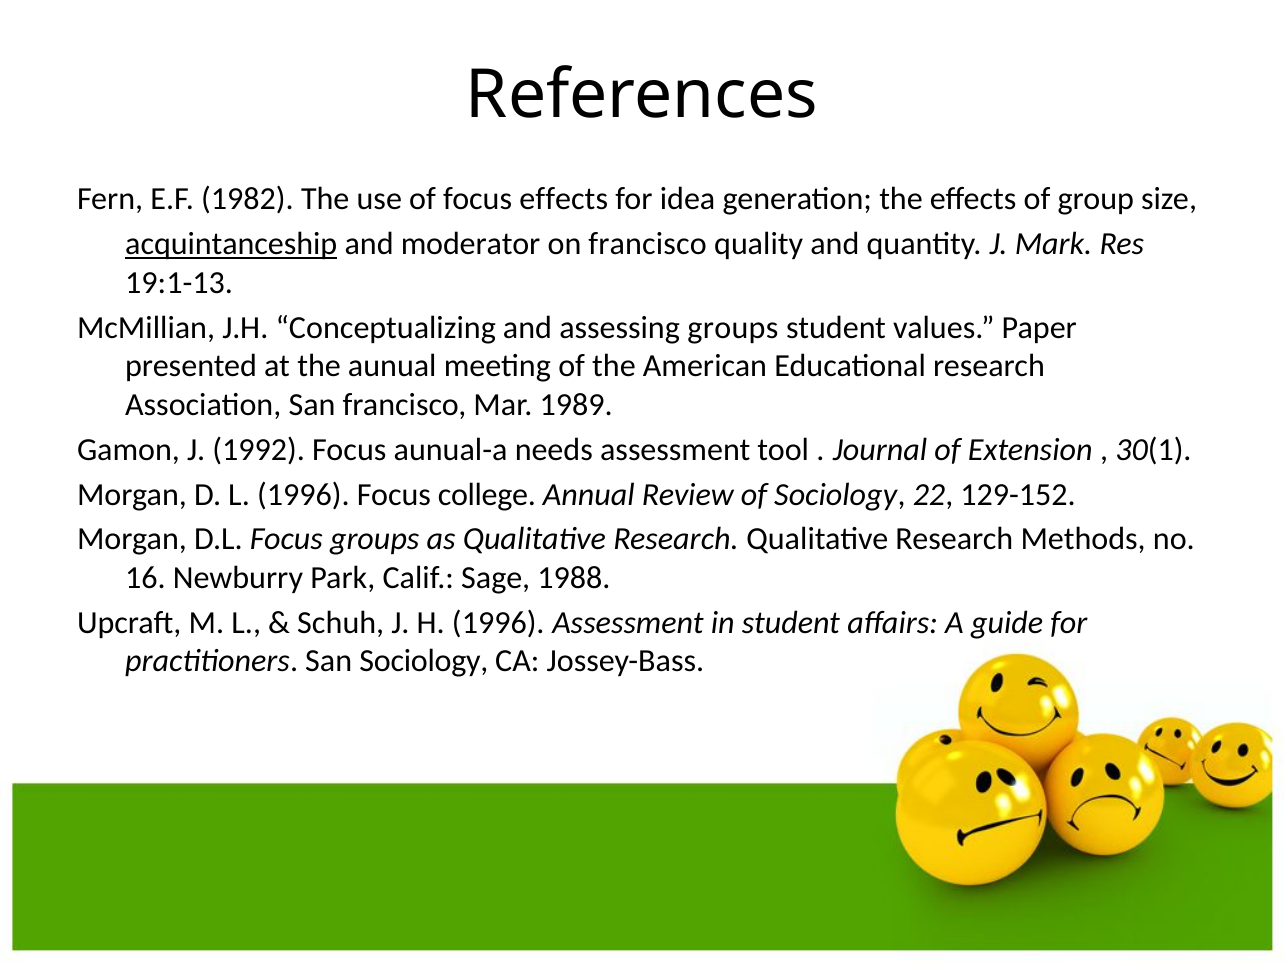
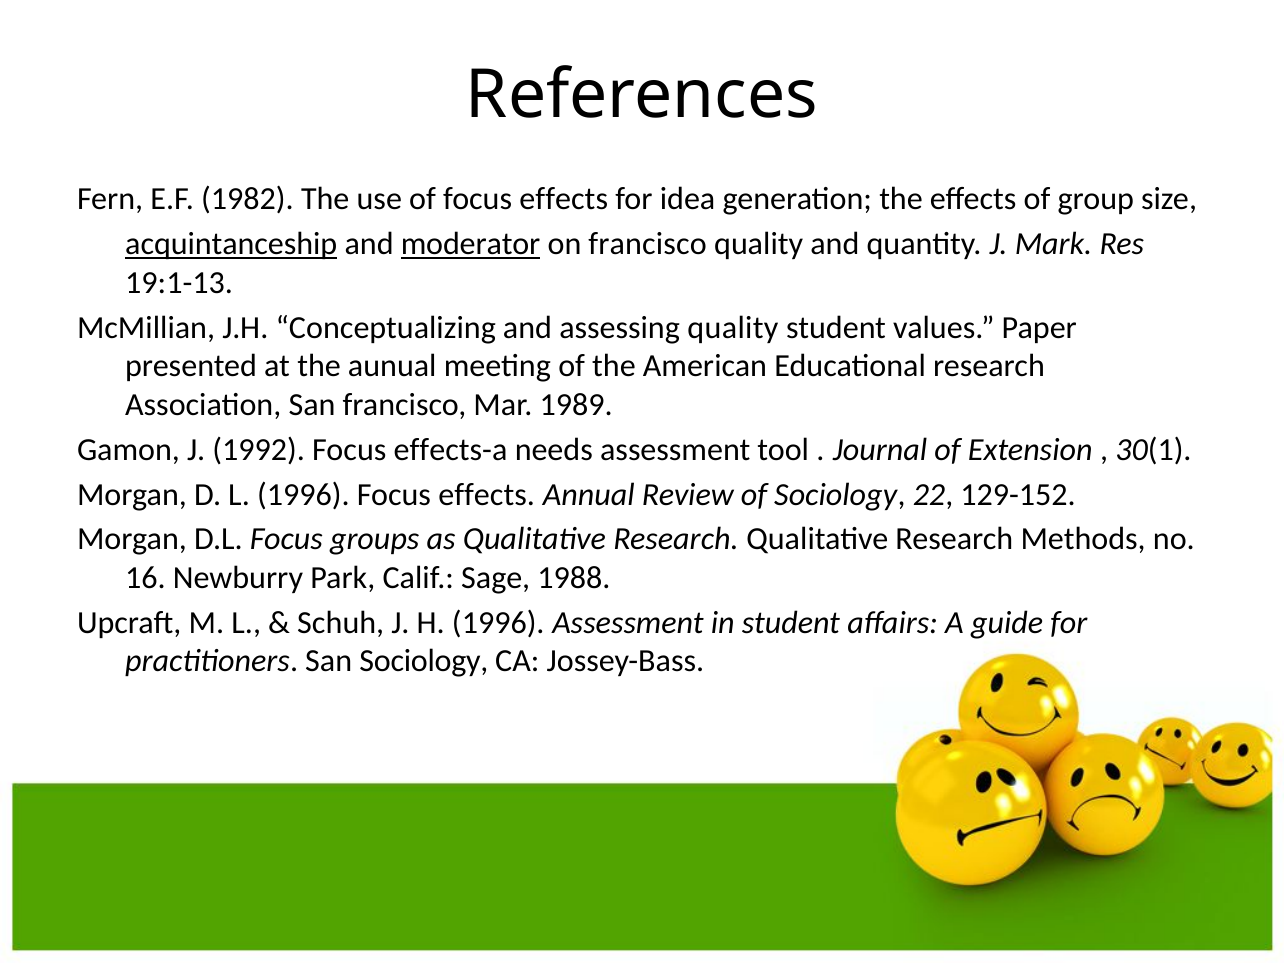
moderator underline: none -> present
assessing groups: groups -> quality
aunual-a: aunual-a -> effects-a
1996 Focus college: college -> effects
